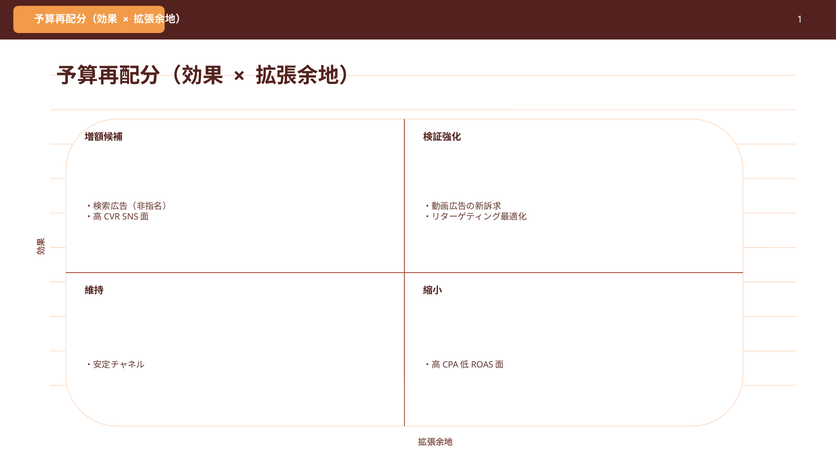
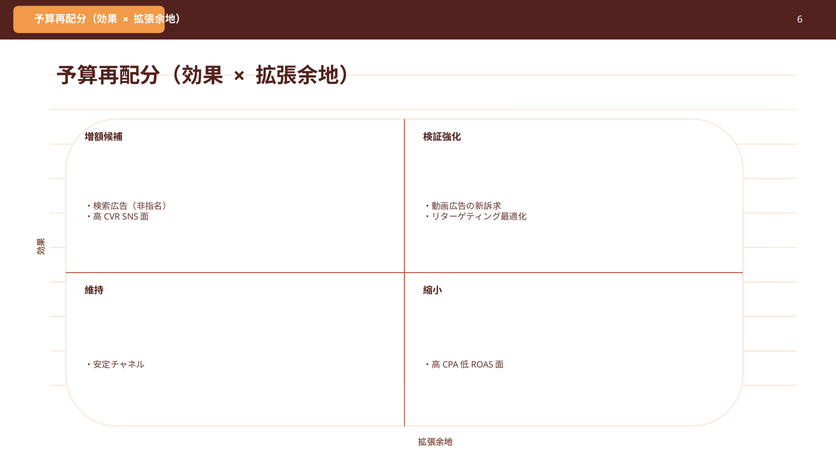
1: 1 -> 6
